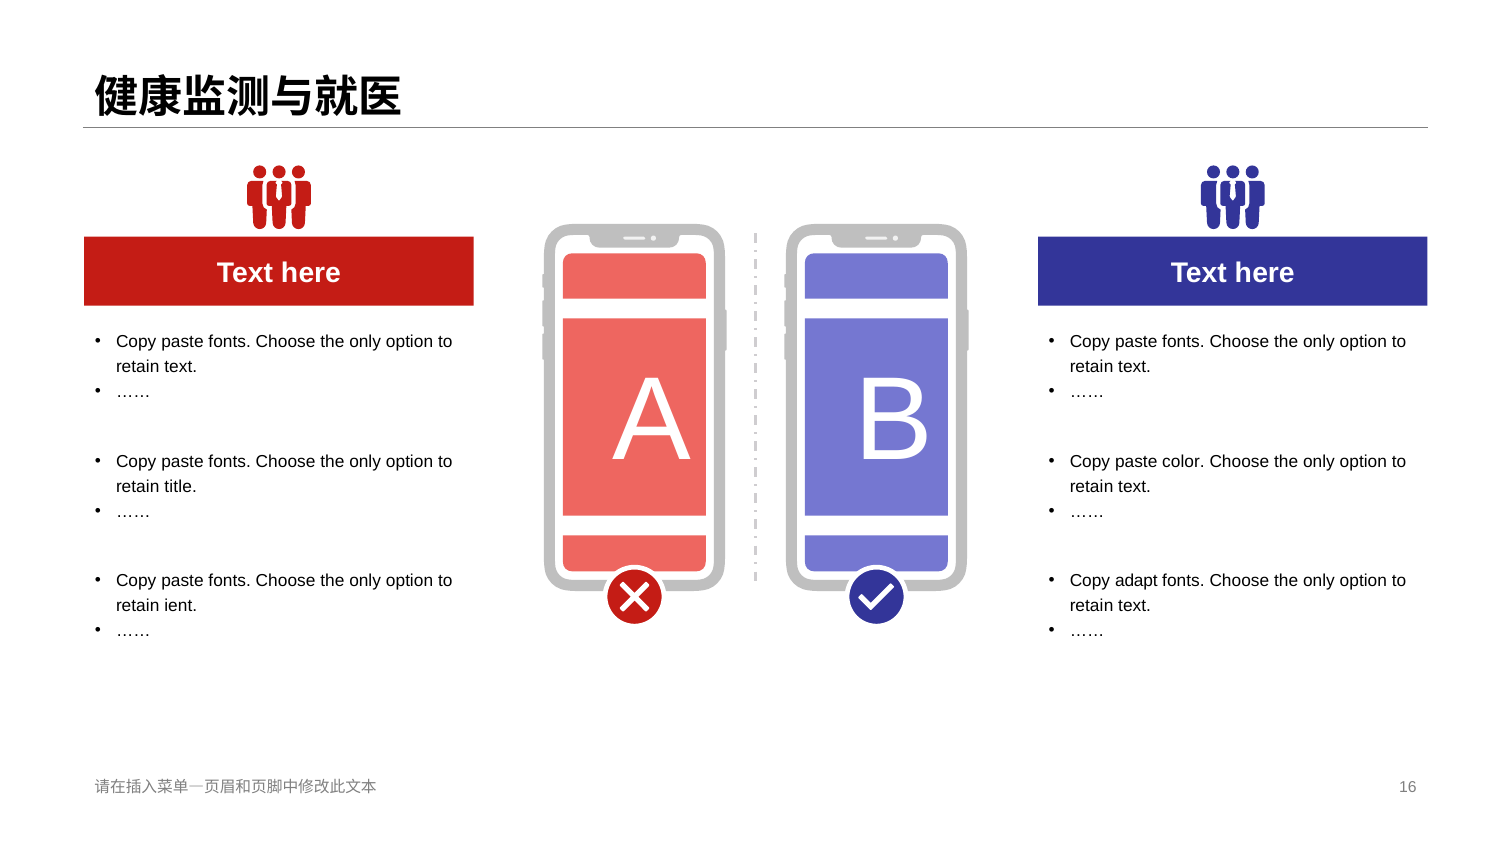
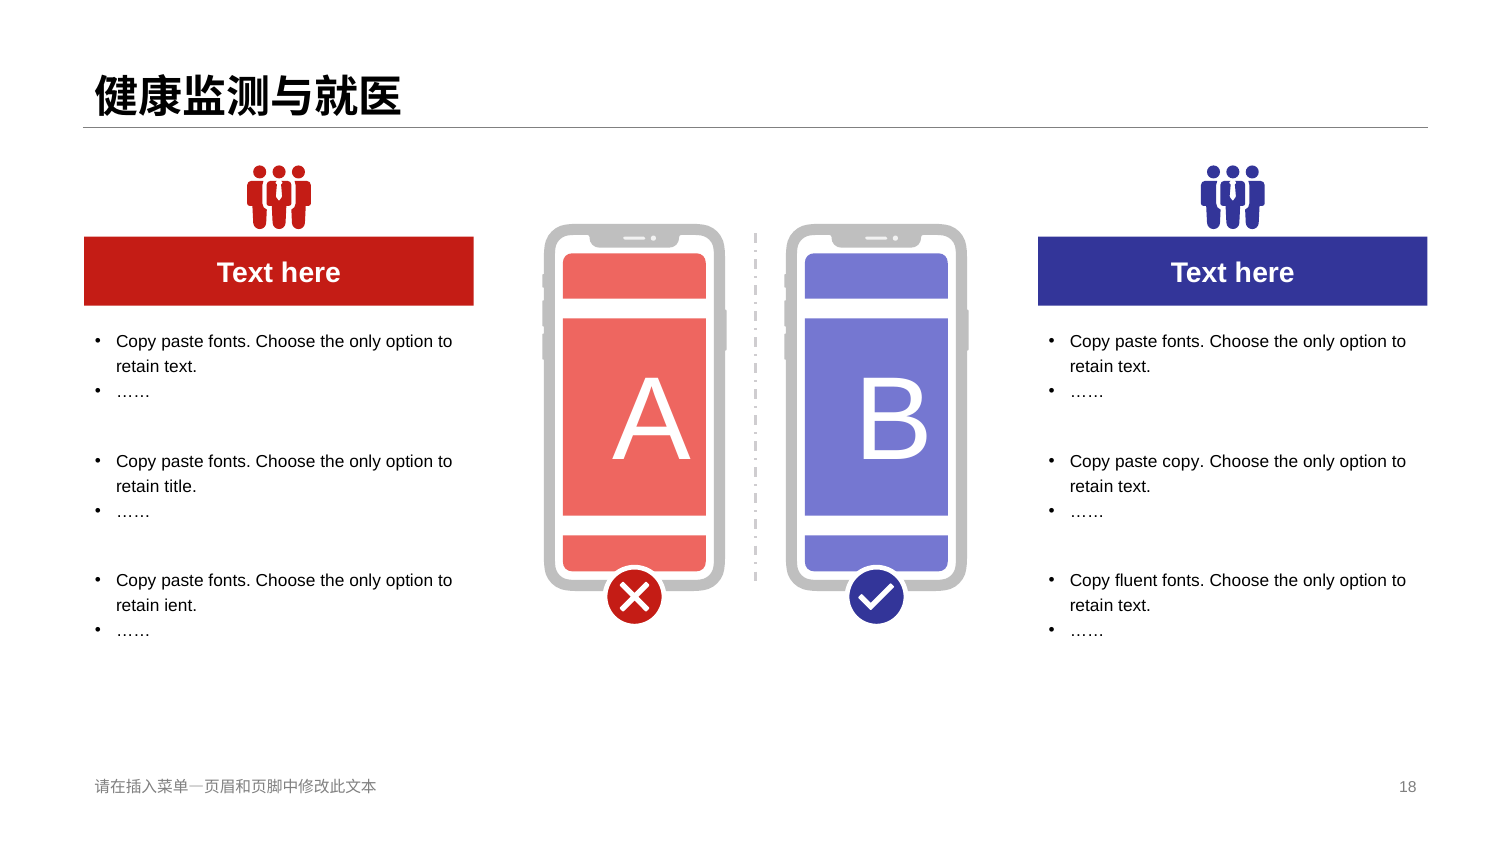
paste color: color -> copy
adapt: adapt -> fluent
16: 16 -> 18
